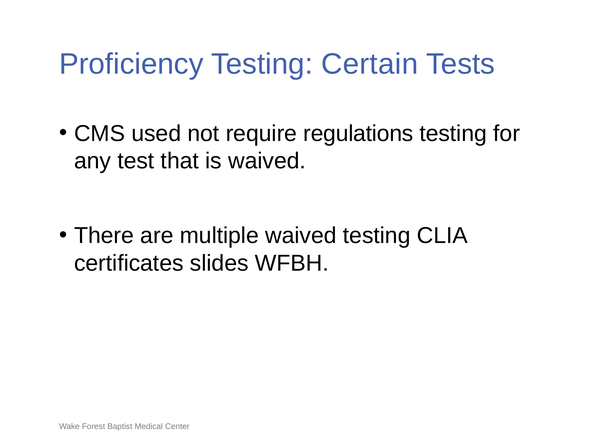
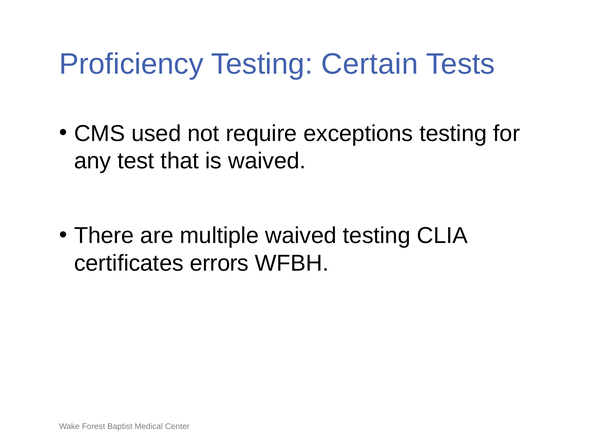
regulations: regulations -> exceptions
slides: slides -> errors
